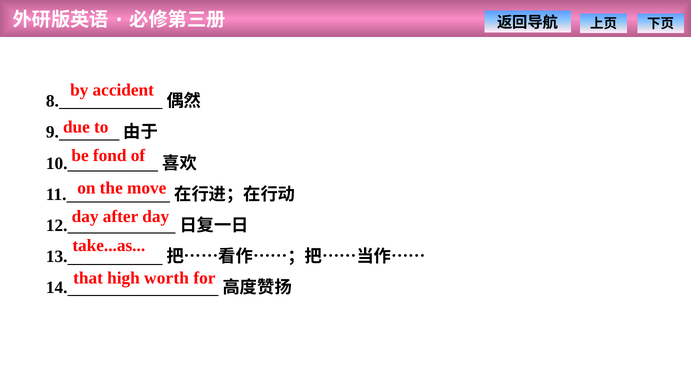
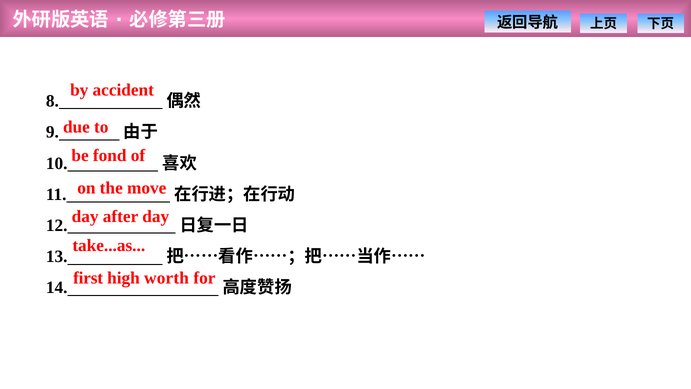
that: that -> first
